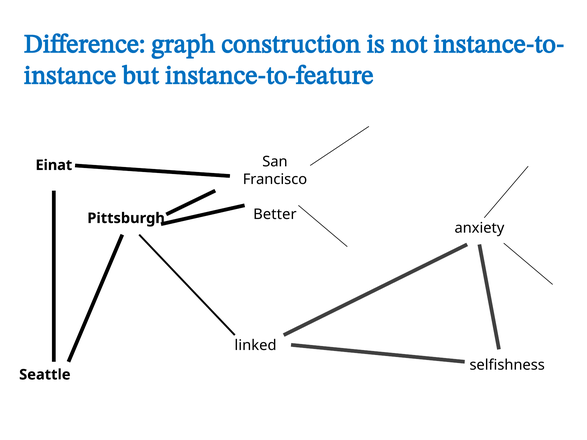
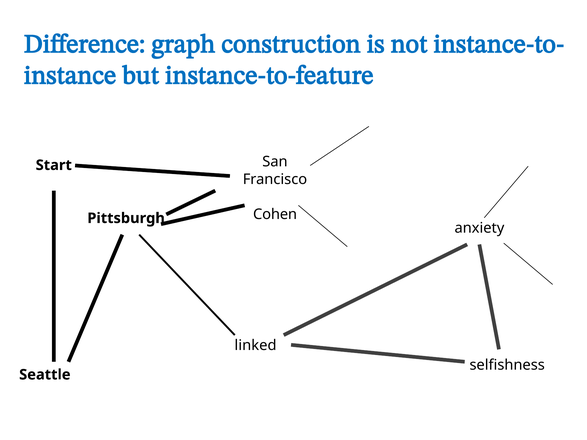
Einat: Einat -> Start
Better: Better -> Cohen
